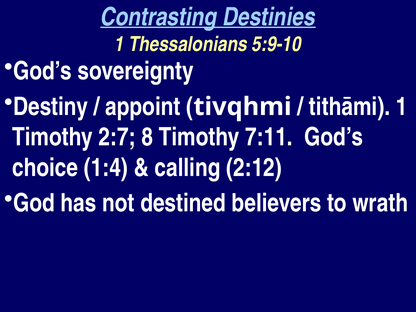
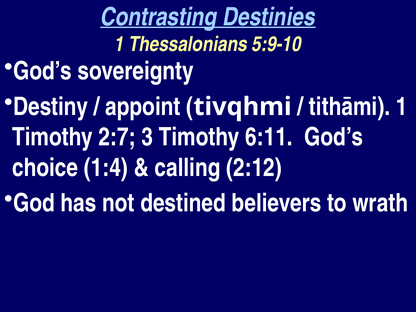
8: 8 -> 3
7:11: 7:11 -> 6:11
